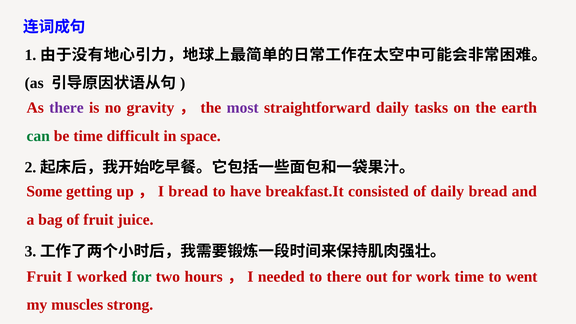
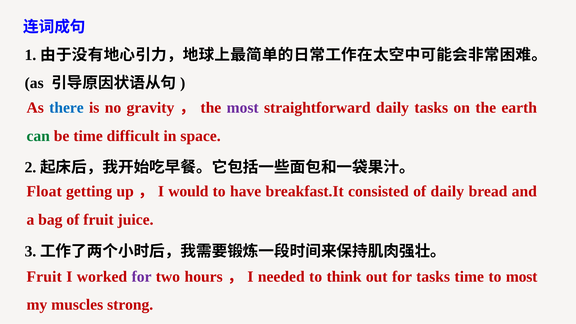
there at (66, 108) colour: purple -> blue
Some: Some -> Float
I bread: bread -> would
for at (142, 277) colour: green -> purple
to there: there -> think
for work: work -> tasks
to went: went -> most
